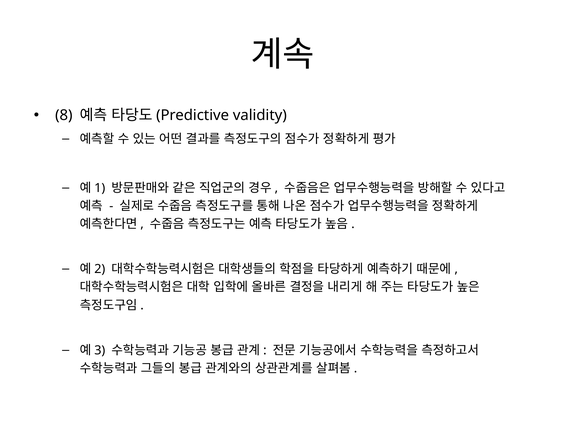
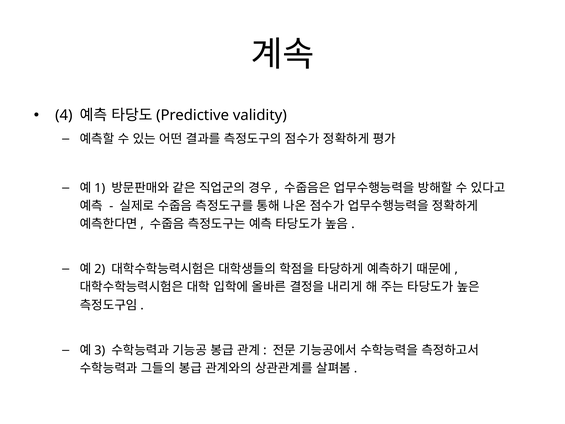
8: 8 -> 4
